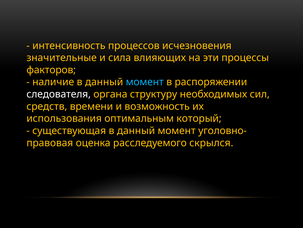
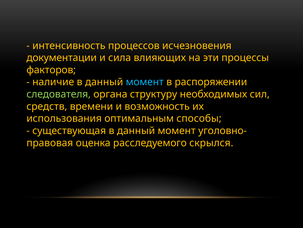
значительные: значительные -> документации
следователя colour: white -> light green
который: который -> способы
